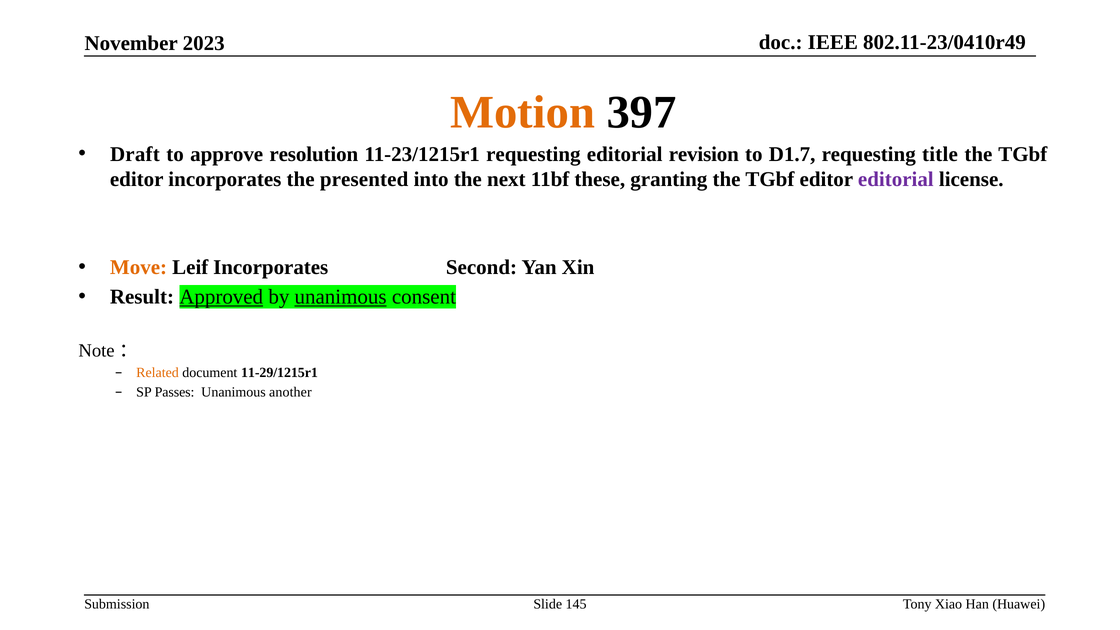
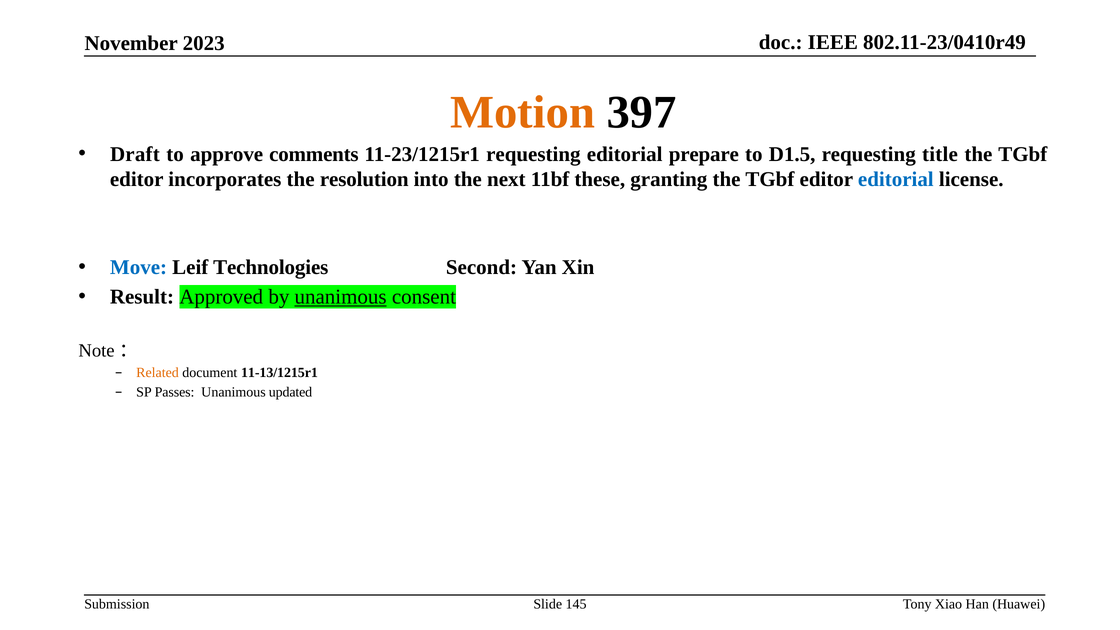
resolution: resolution -> comments
revision: revision -> prepare
D1.7: D1.7 -> D1.5
presented: presented -> resolution
editorial at (896, 179) colour: purple -> blue
Move colour: orange -> blue
Leif Incorporates: Incorporates -> Technologies
Approved underline: present -> none
11-29/1215r1: 11-29/1215r1 -> 11-13/1215r1
another: another -> updated
